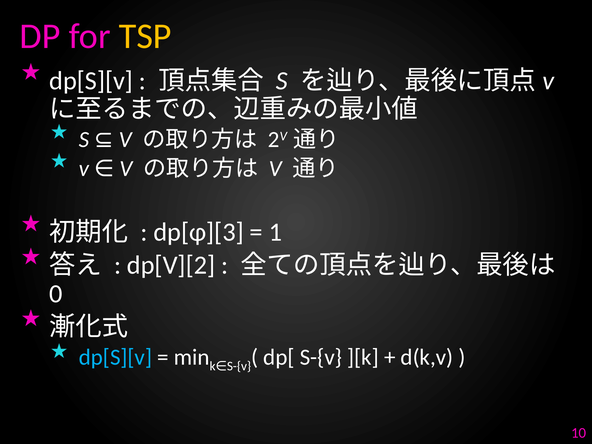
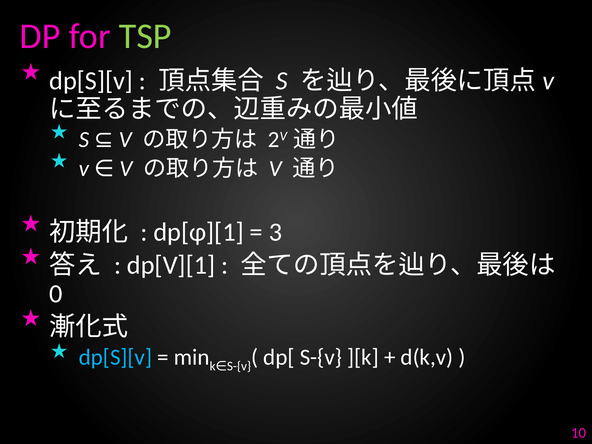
TSP colour: yellow -> light green
dp[φ][3: dp[φ][3 -> dp[φ][1
1: 1 -> 3
dp[V][2: dp[V][2 -> dp[V][1
